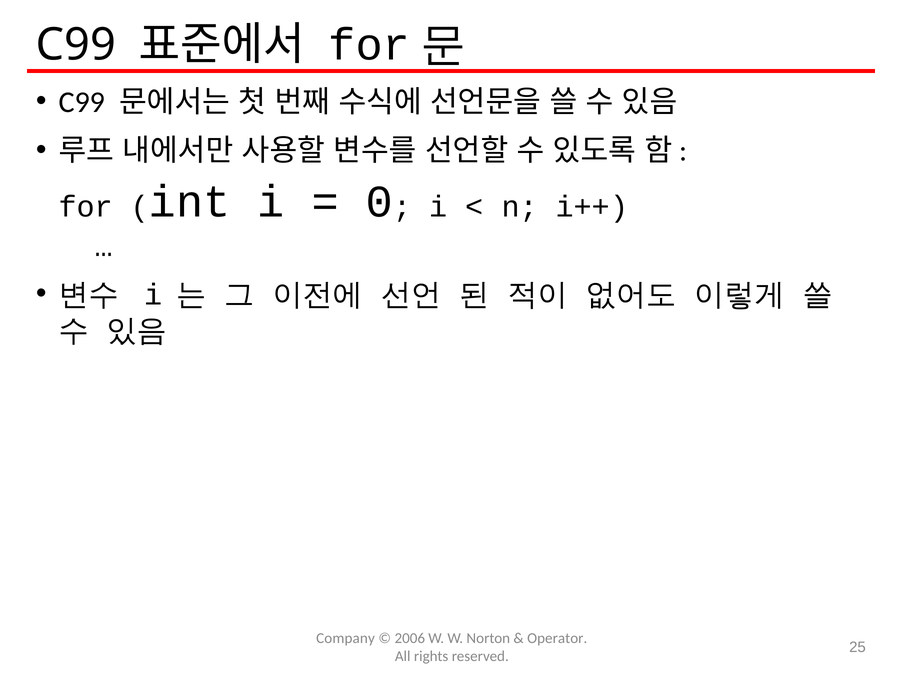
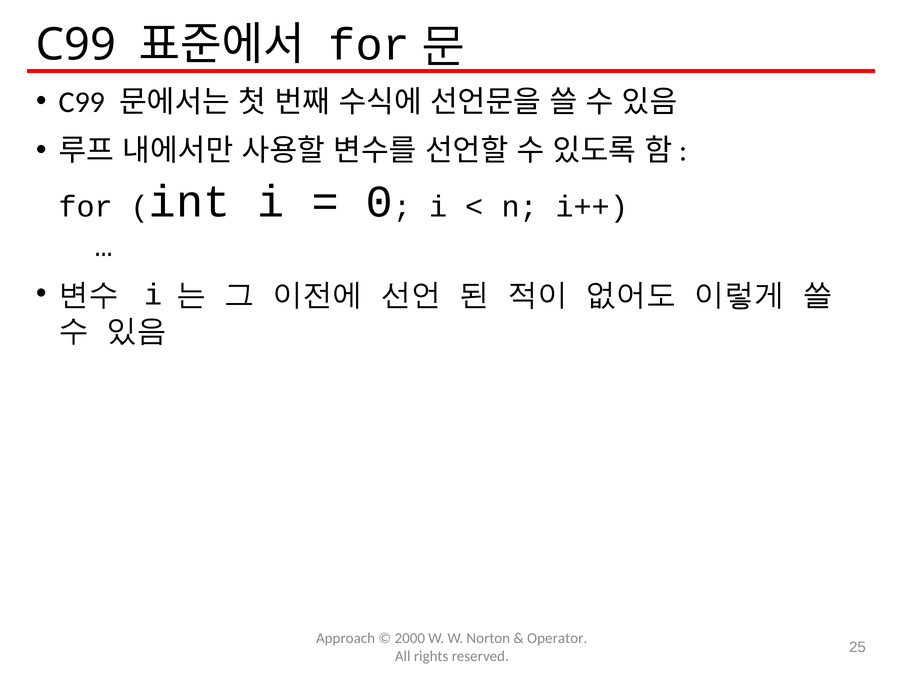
Company: Company -> Approach
2006: 2006 -> 2000
